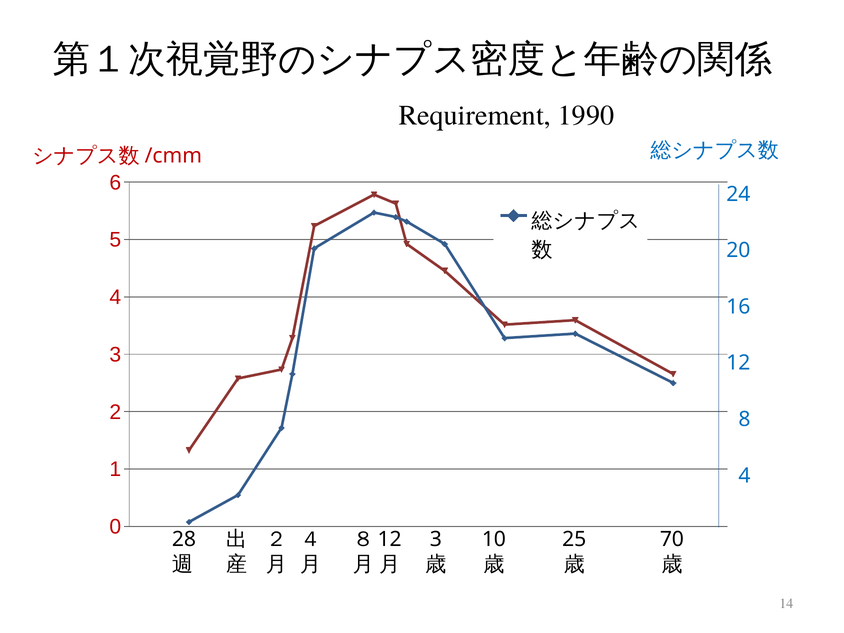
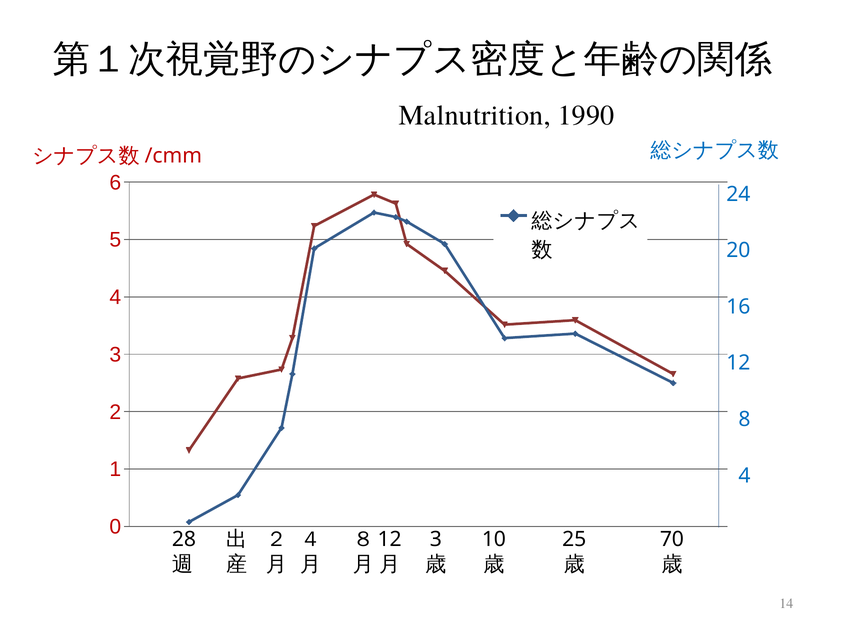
Requirement: Requirement -> Malnutrition
